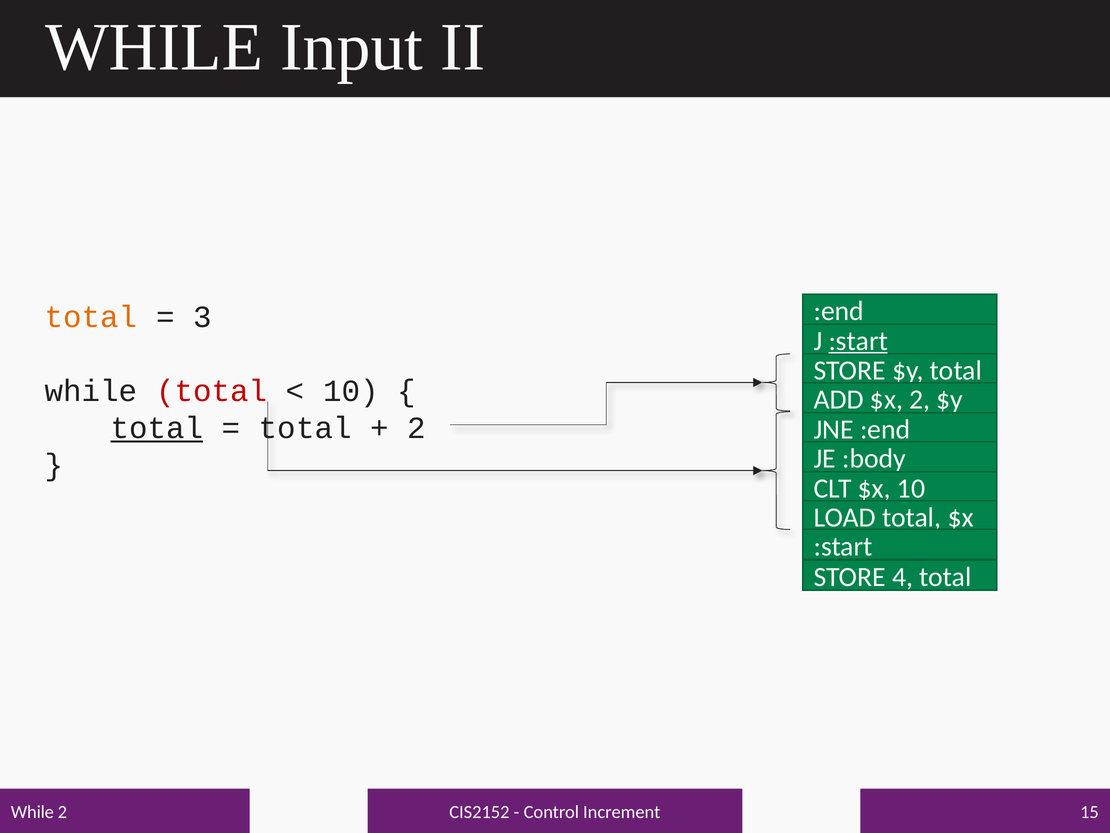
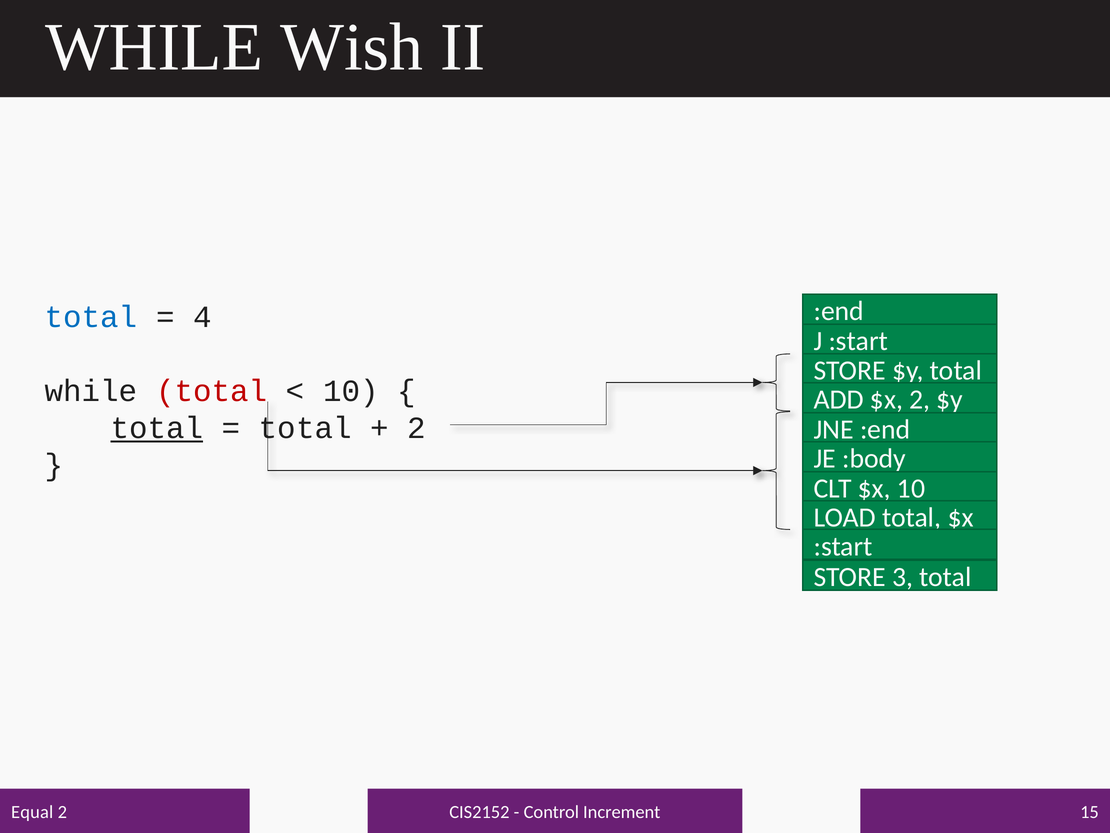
Input: Input -> Wish
total at (91, 317) colour: orange -> blue
3: 3 -> 4
:start at (858, 341) underline: present -> none
4: 4 -> 3
While at (32, 812): While -> Equal
